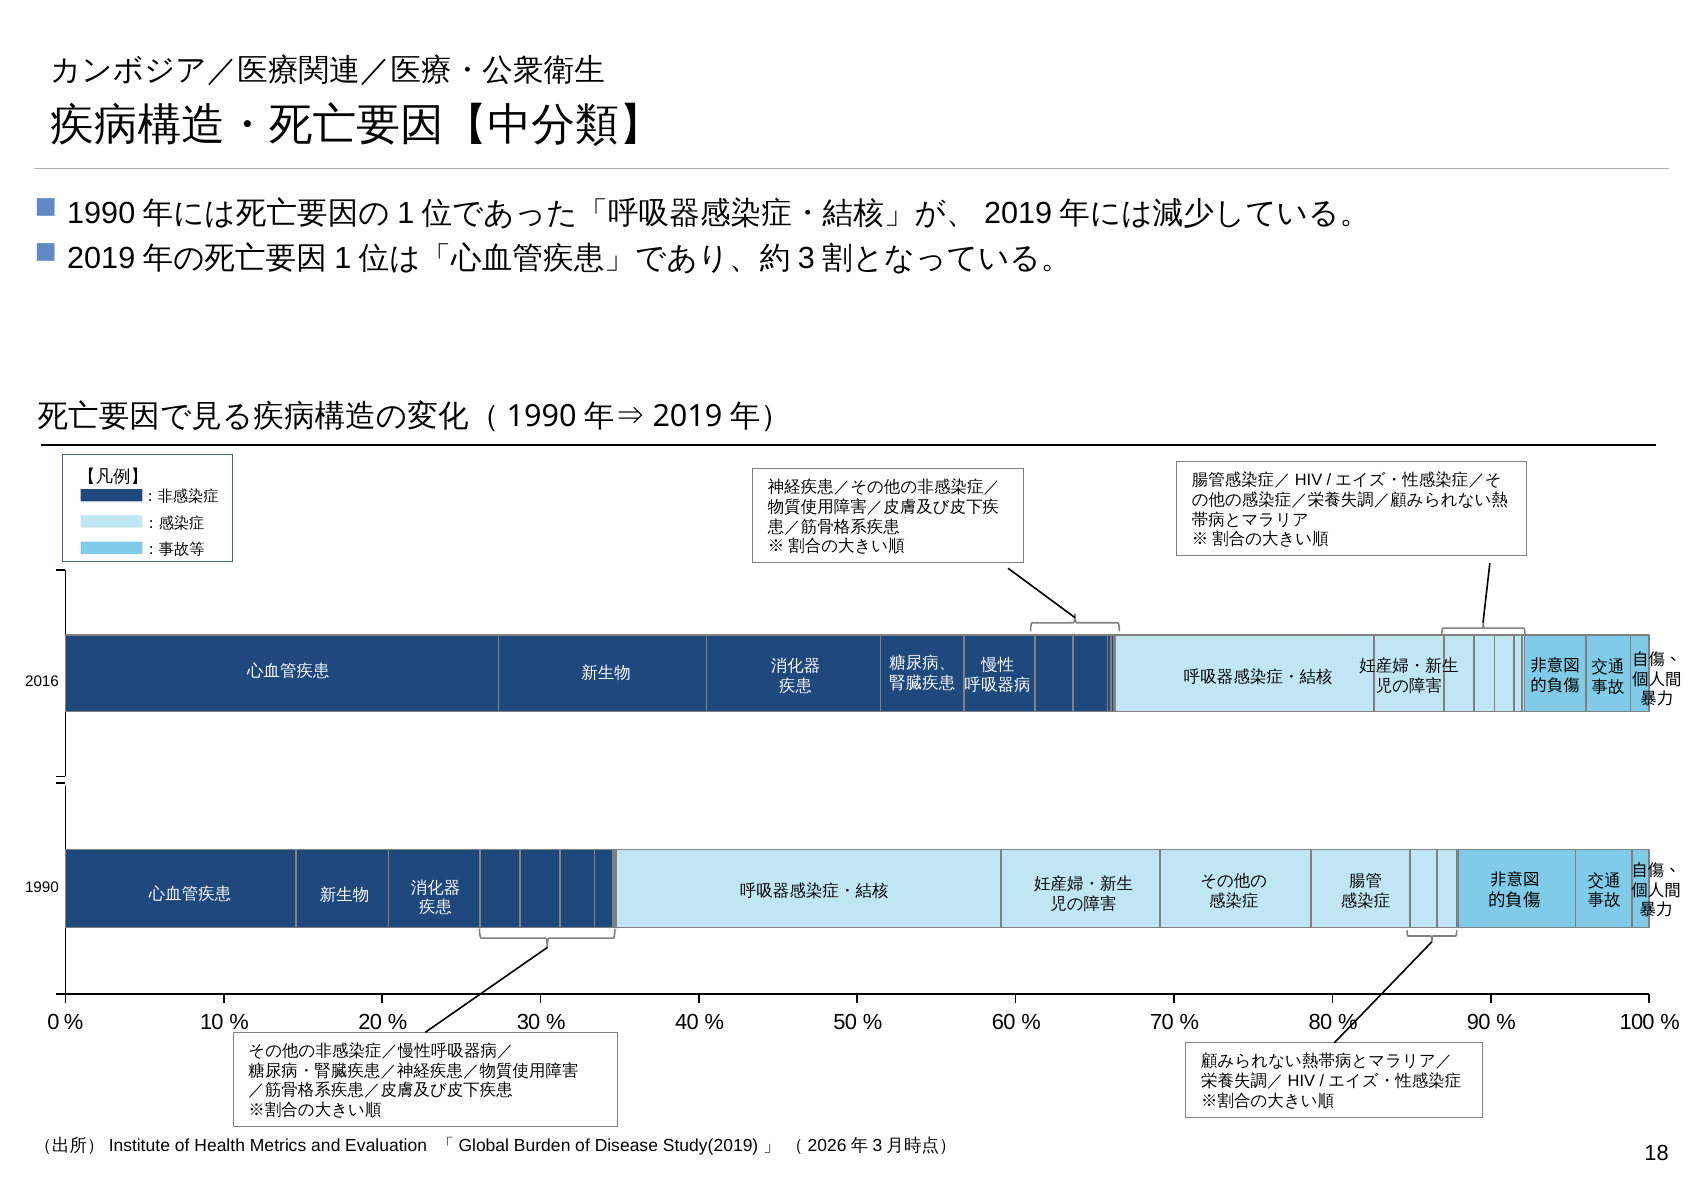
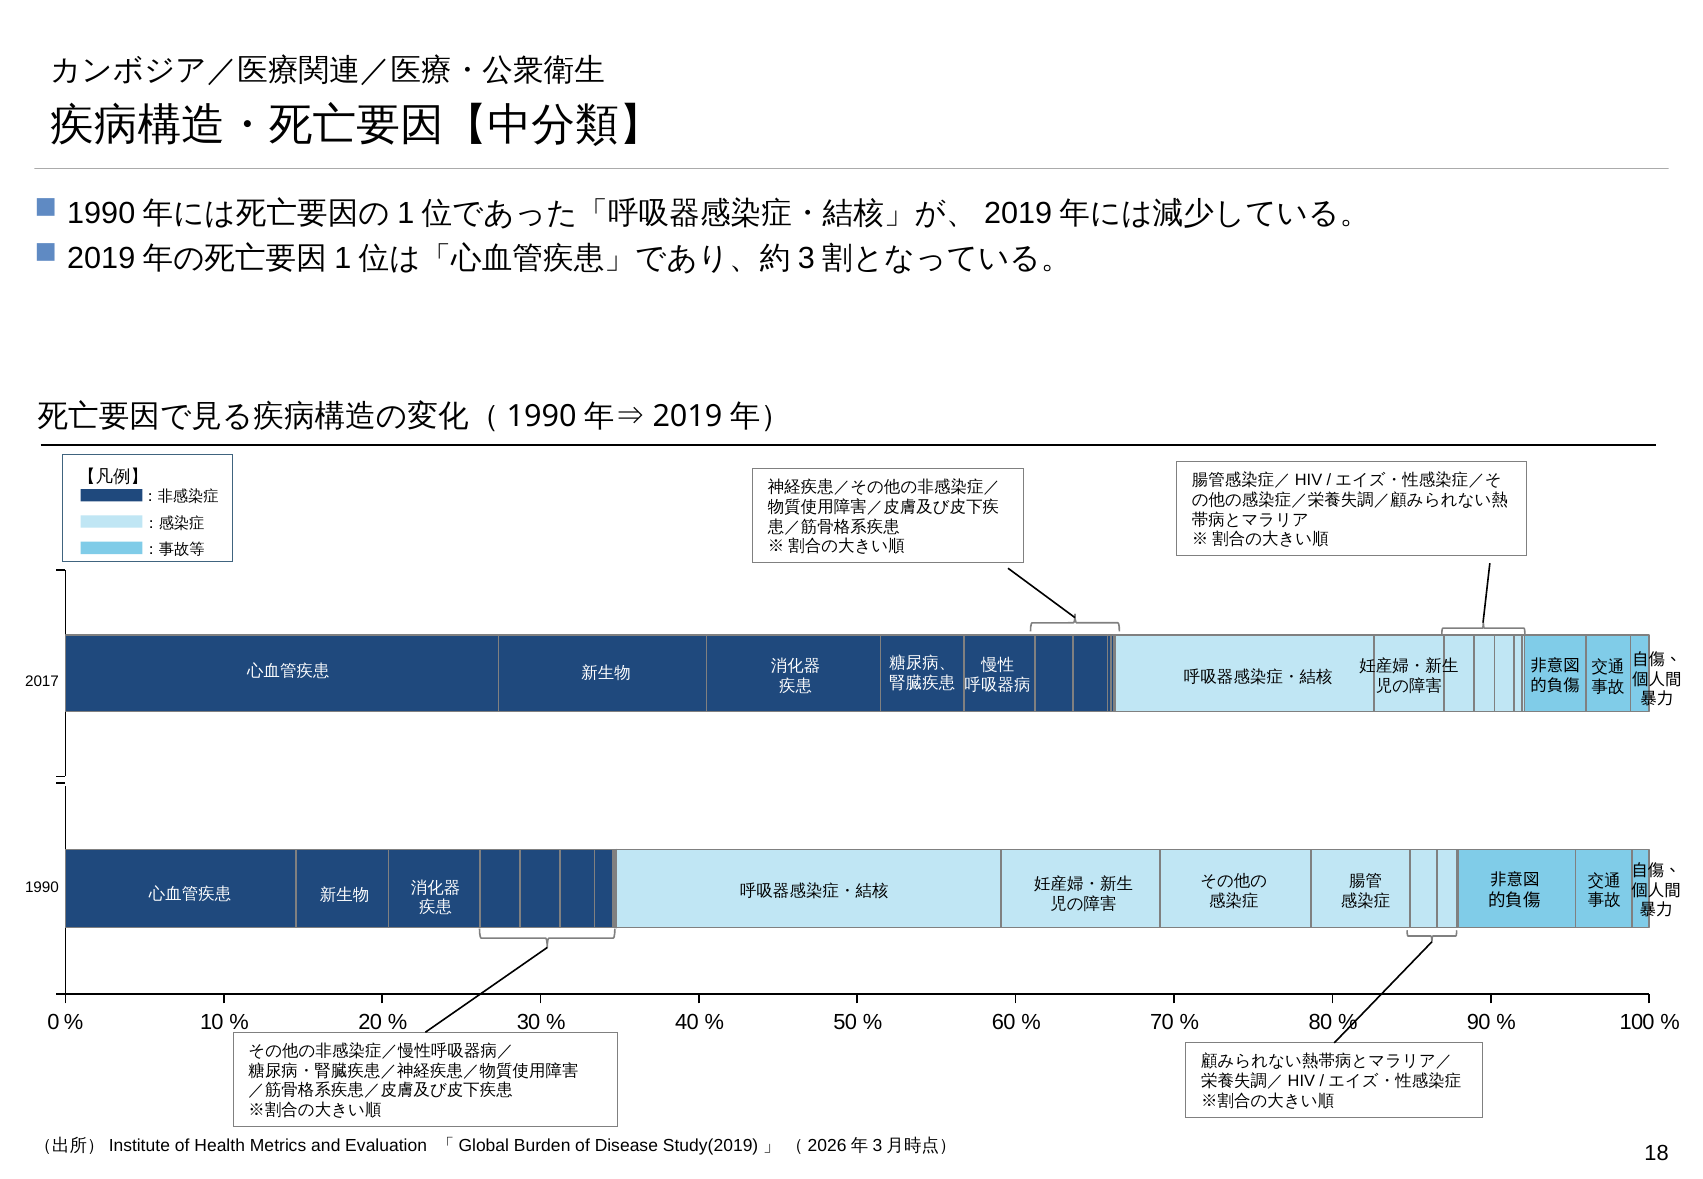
2016: 2016 -> 2017
